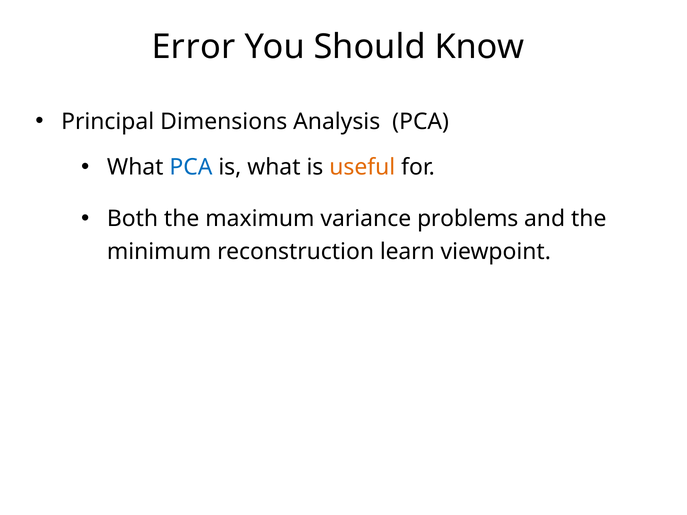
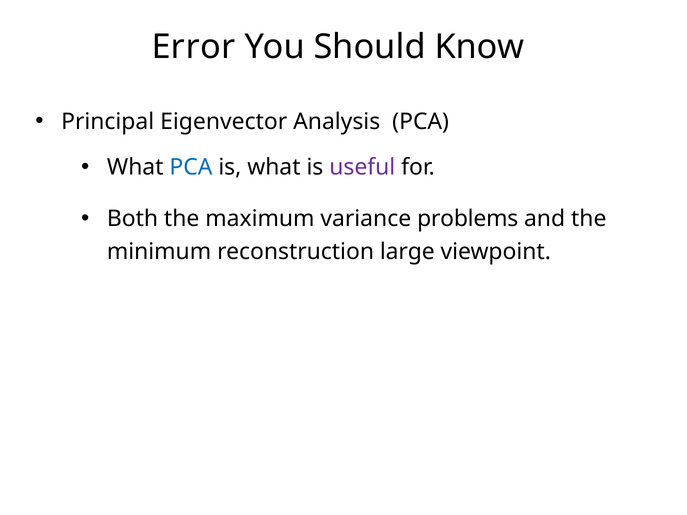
Dimensions: Dimensions -> Eigenvector
useful colour: orange -> purple
learn: learn -> large
